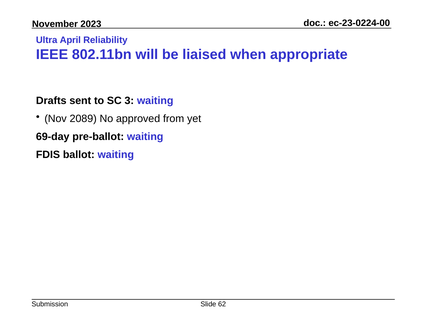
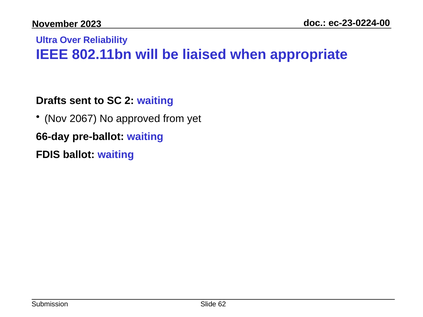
April: April -> Over
3: 3 -> 2
2089: 2089 -> 2067
69-day: 69-day -> 66-day
